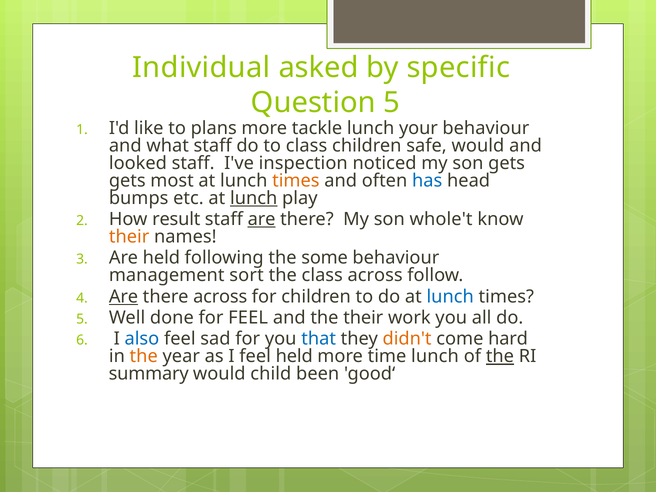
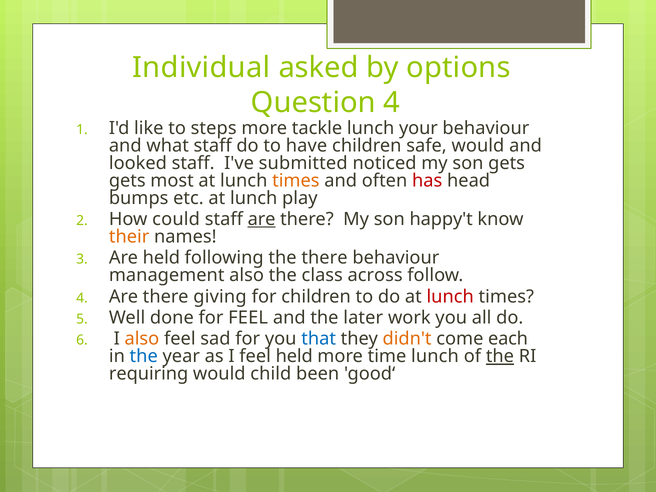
specific: specific -> options
Question 5: 5 -> 4
plans: plans -> steps
to class: class -> have
inspection: inspection -> submitted
has colour: blue -> red
lunch at (254, 198) underline: present -> none
result: result -> could
whole't: whole't -> happy't
the some: some -> there
management sort: sort -> also
Are at (124, 297) underline: present -> none
there across: across -> giving
lunch at (450, 297) colour: blue -> red
the their: their -> later
also at (142, 339) colour: blue -> orange
hard: hard -> each
the at (144, 356) colour: orange -> blue
summary: summary -> requiring
